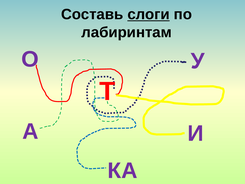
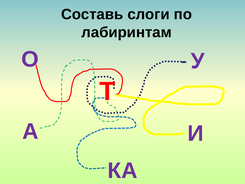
слоги underline: present -> none
